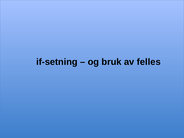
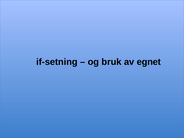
felles: felles -> egnet
